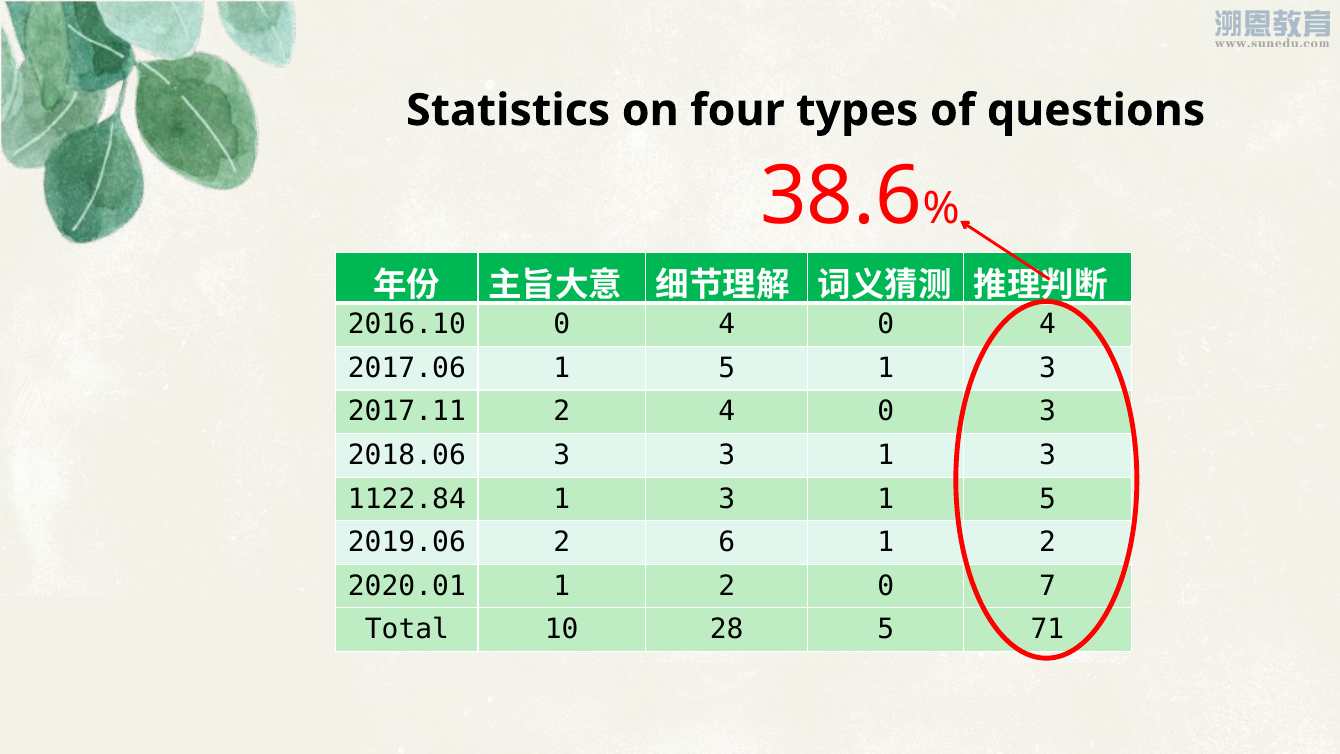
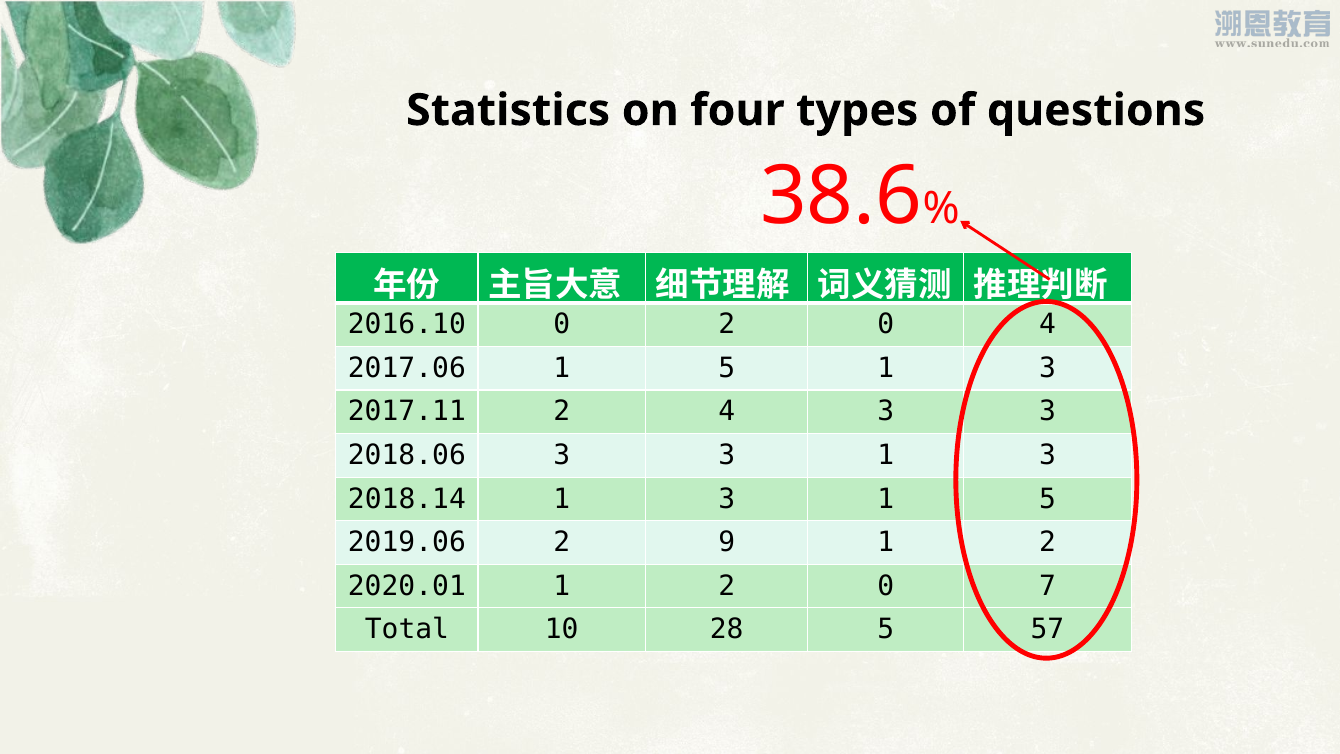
2016.10 0 4: 4 -> 2
2 4 0: 0 -> 3
1122.84: 1122.84 -> 2018.14
6: 6 -> 9
71: 71 -> 57
